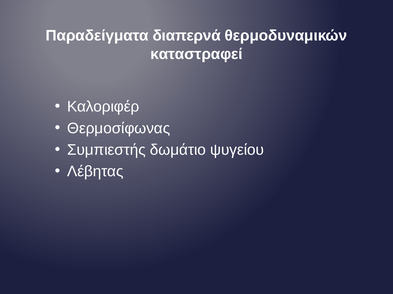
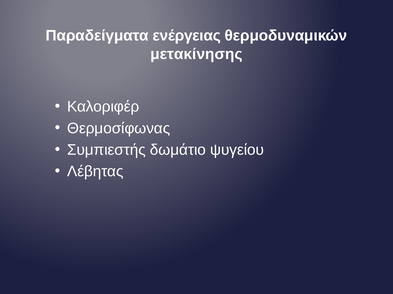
διαπερνά: διαπερνά -> ενέργειας
καταστραφεί: καταστραφεί -> μετακίνησης
